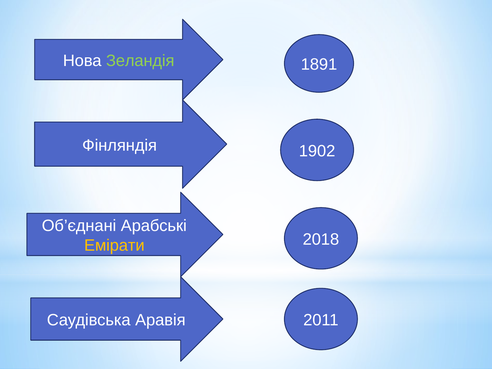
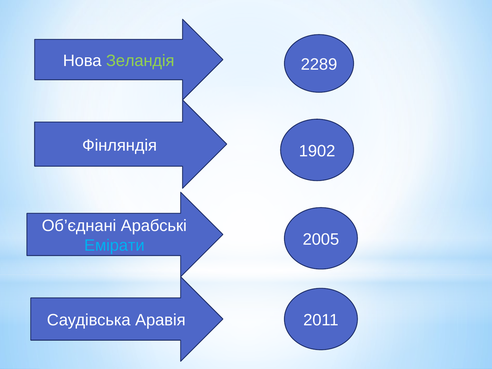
1891: 1891 -> 2289
2018: 2018 -> 2005
Емірати colour: yellow -> light blue
